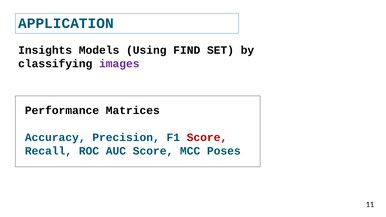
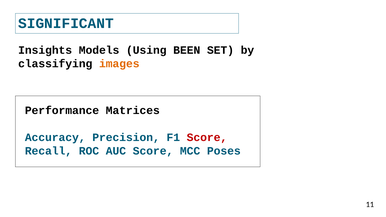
APPLICATION: APPLICATION -> SIGNIFICANT
FIND: FIND -> BEEN
images colour: purple -> orange
